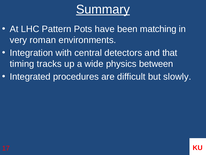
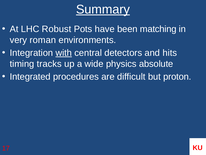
Pattern: Pattern -> Robust
with underline: none -> present
that: that -> hits
between: between -> absolute
slowly: slowly -> proton
